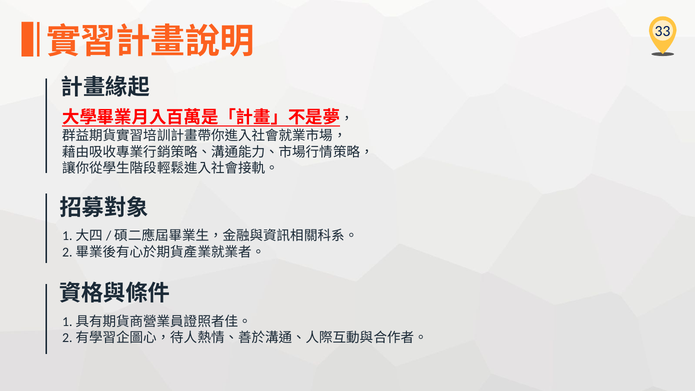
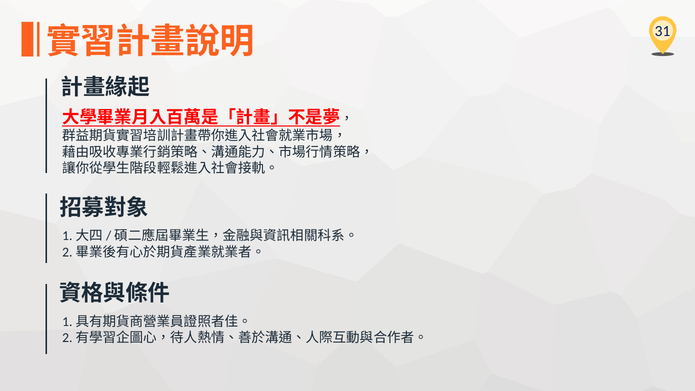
33: 33 -> 31
